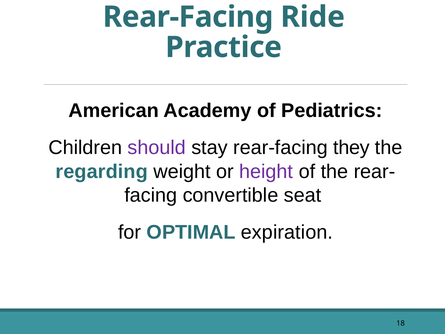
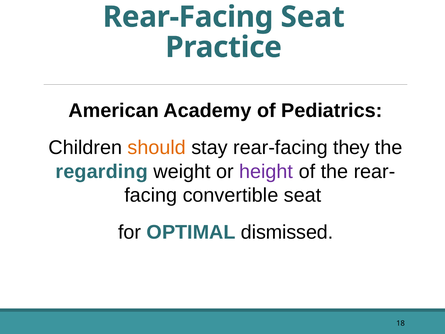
Rear-Facing Ride: Ride -> Seat
should colour: purple -> orange
expiration: expiration -> dismissed
